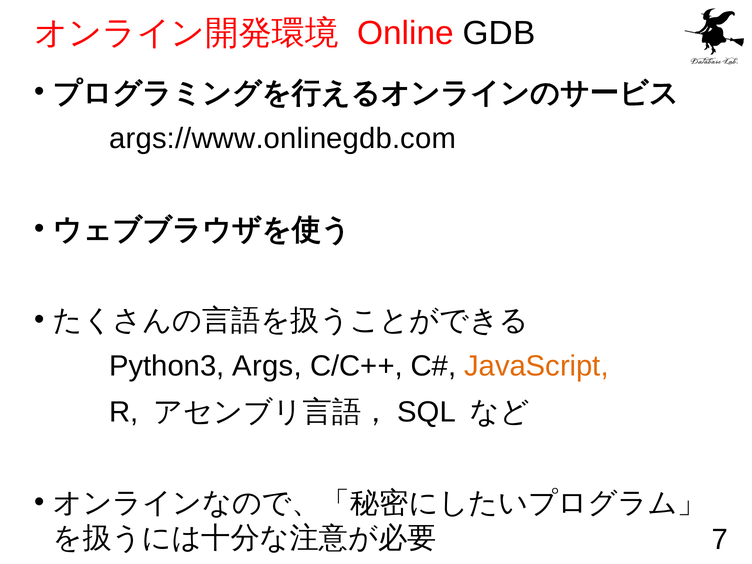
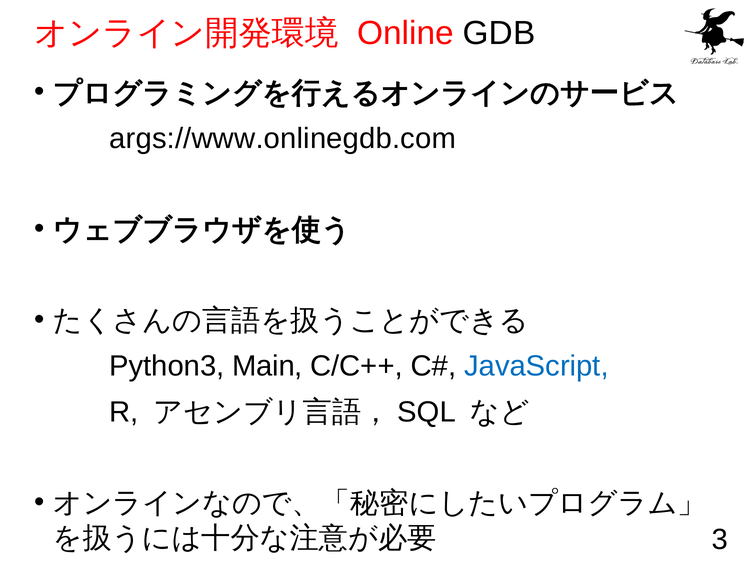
Args: Args -> Main
JavaScript colour: orange -> blue
7: 7 -> 3
